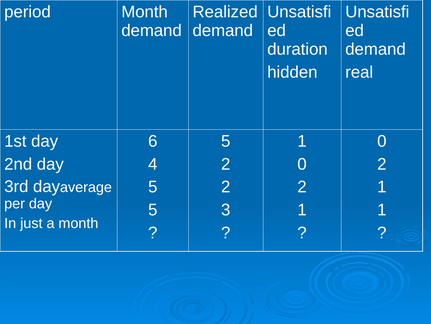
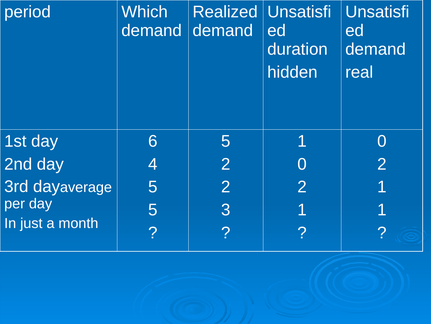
period Month: Month -> Which
